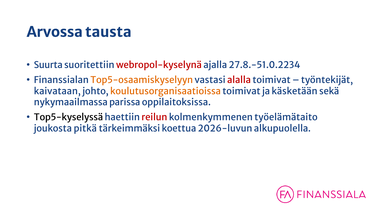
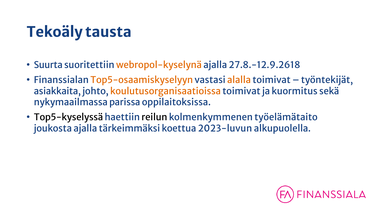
Arvossa: Arvossa -> Tekoäly
webropol-kyselynä colour: red -> orange
27.8.-51.0.2234: 27.8.-51.0.2234 -> 27.8.-12.9.2618
alalla colour: red -> orange
kaivataan: kaivataan -> asiakkaita
käsketään: käsketään -> kuormitus
reilun colour: red -> black
joukosta pitkä: pitkä -> ajalla
2026-luvun: 2026-luvun -> 2023-luvun
